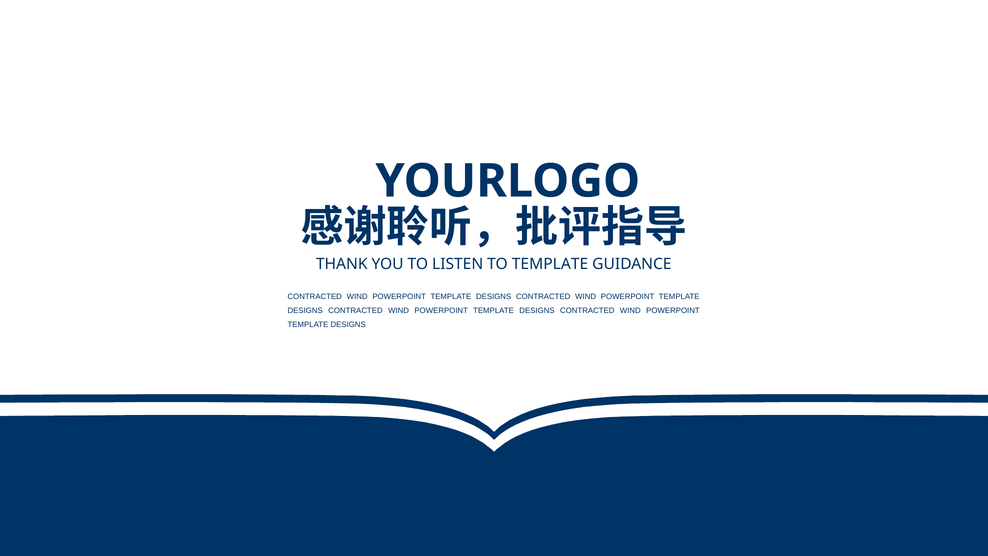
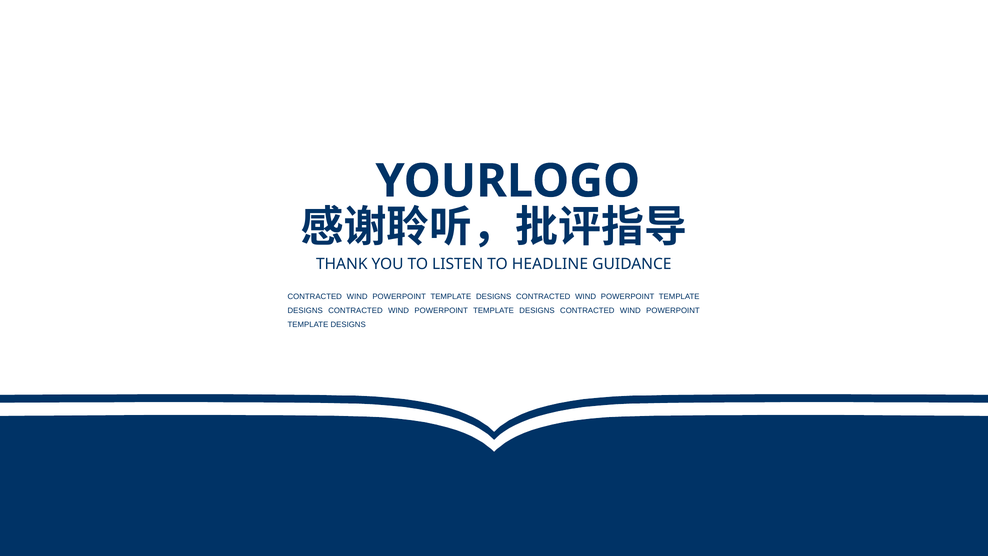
TO TEMPLATE: TEMPLATE -> HEADLINE
